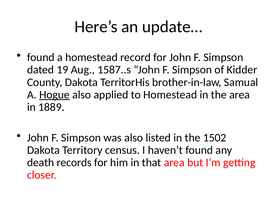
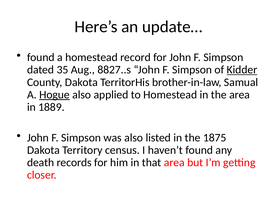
19: 19 -> 35
1587..s: 1587..s -> 8827..s
Kidder underline: none -> present
1502: 1502 -> 1875
